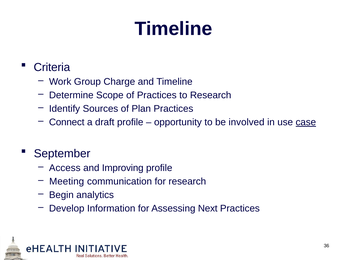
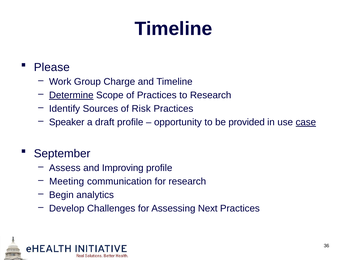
Criteria: Criteria -> Please
Determine underline: none -> present
Plan: Plan -> Risk
Connect: Connect -> Speaker
involved: involved -> provided
Access: Access -> Assess
Information: Information -> Challenges
